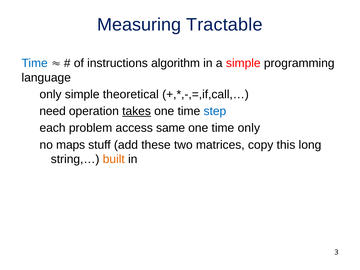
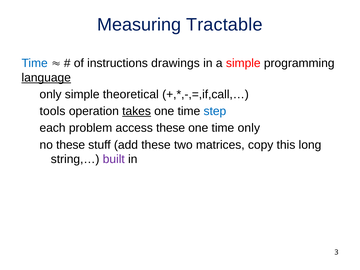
algorithm: algorithm -> drawings
language underline: none -> present
need: need -> tools
access same: same -> these
no maps: maps -> these
built colour: orange -> purple
